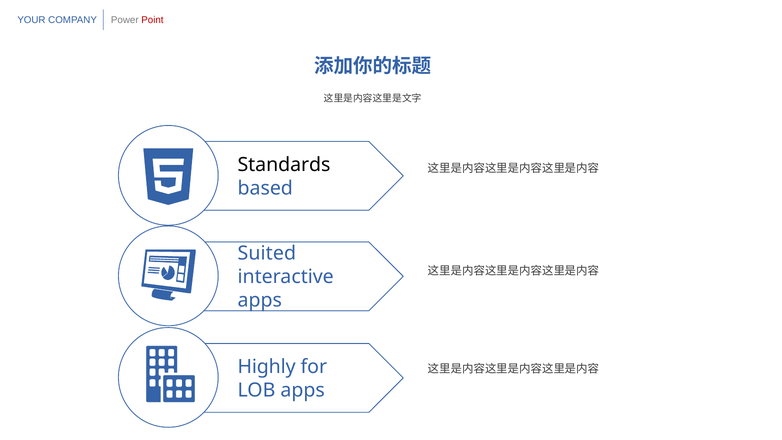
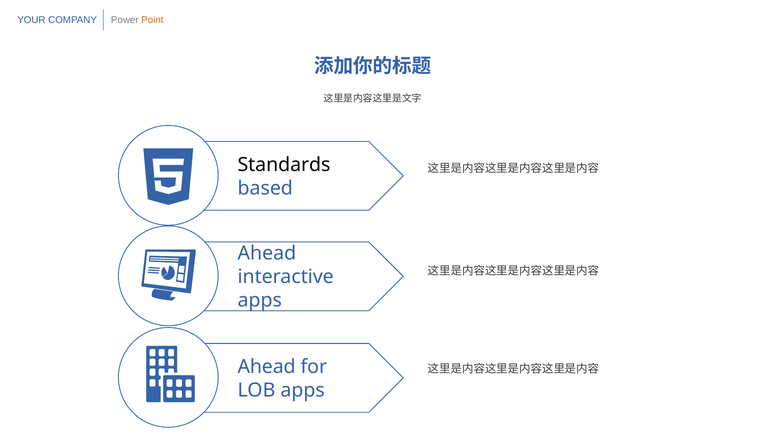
Point colour: red -> orange
Suited at (267, 253): Suited -> Ahead
Highly at (267, 367): Highly -> Ahead
